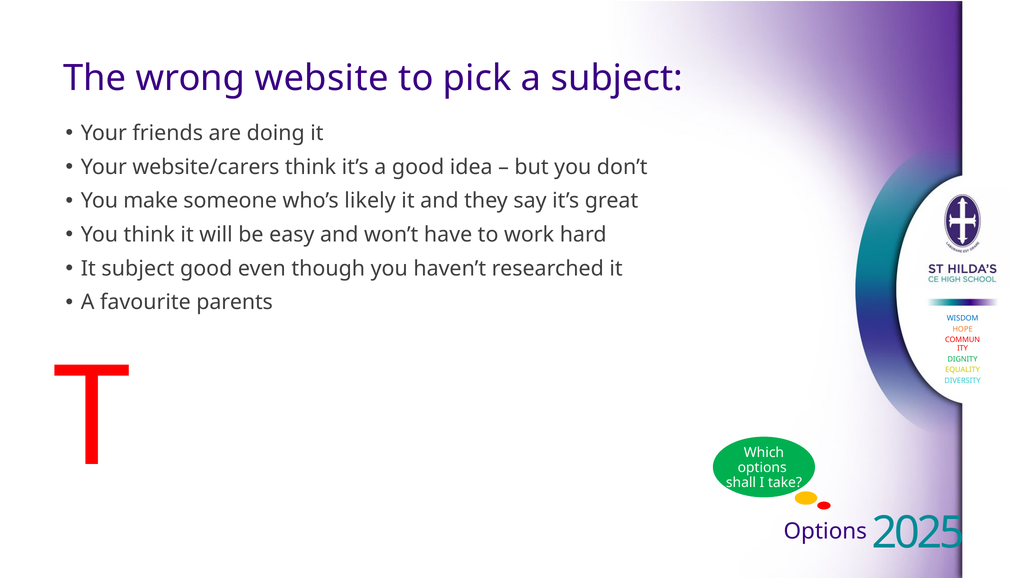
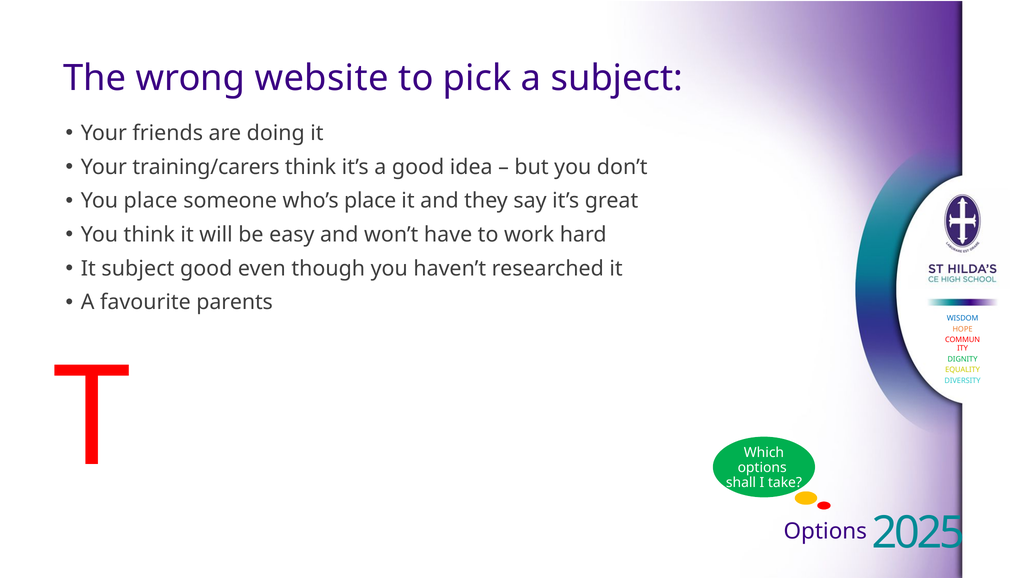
website/carers: website/carers -> training/carers
You make: make -> place
who’s likely: likely -> place
